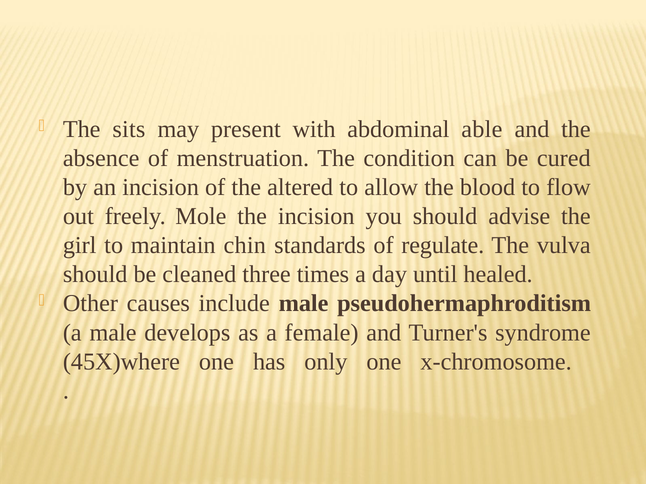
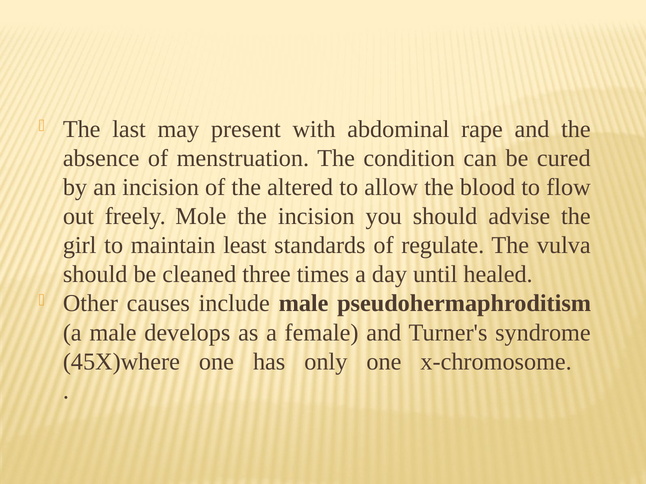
sits: sits -> last
able: able -> rape
chin: chin -> least
